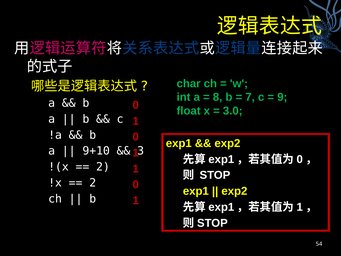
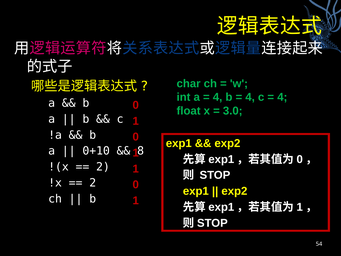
8 at (218, 97): 8 -> 4
7 at (250, 97): 7 -> 4
9 at (282, 97): 9 -> 4
9+10: 9+10 -> 0+10
3: 3 -> 8
